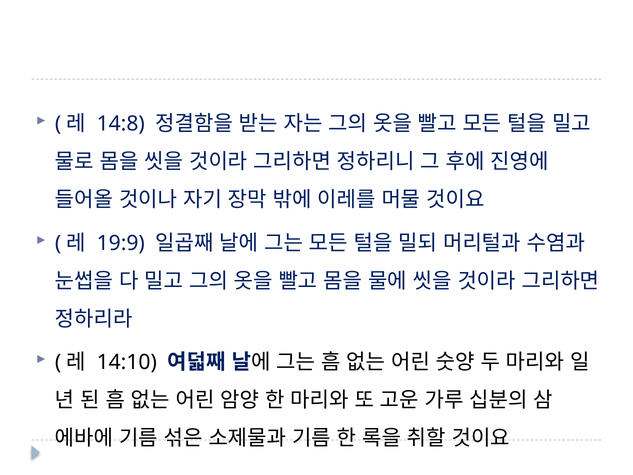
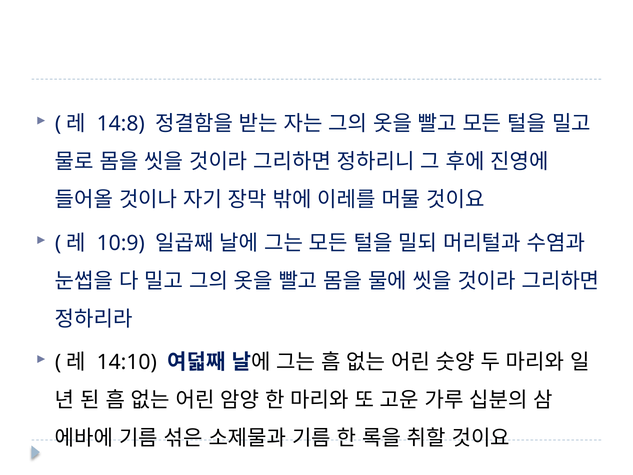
19:9: 19:9 -> 10:9
